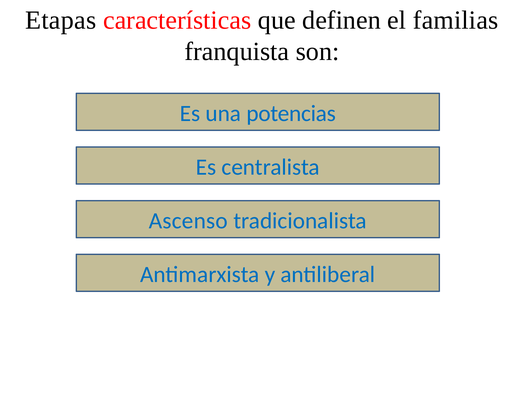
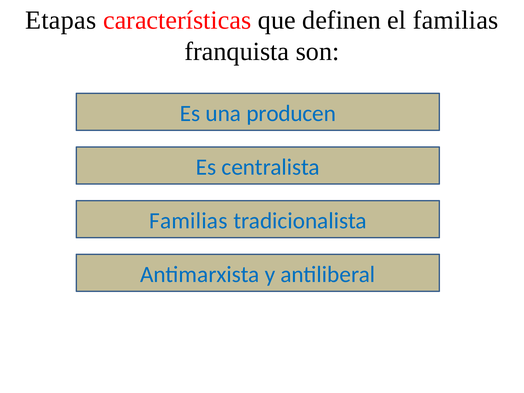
potencias: potencias -> producen
Ascenso at (188, 221): Ascenso -> Familias
